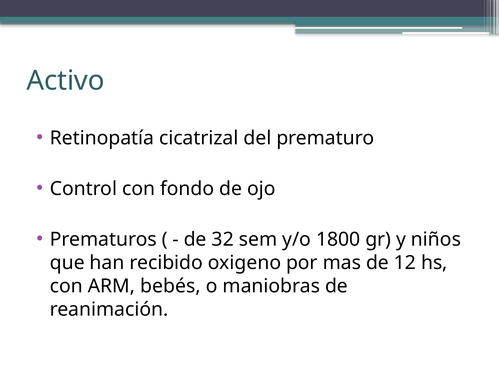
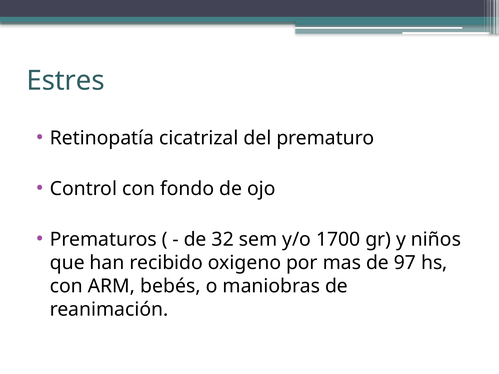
Activo: Activo -> Estres
1800: 1800 -> 1700
12: 12 -> 97
